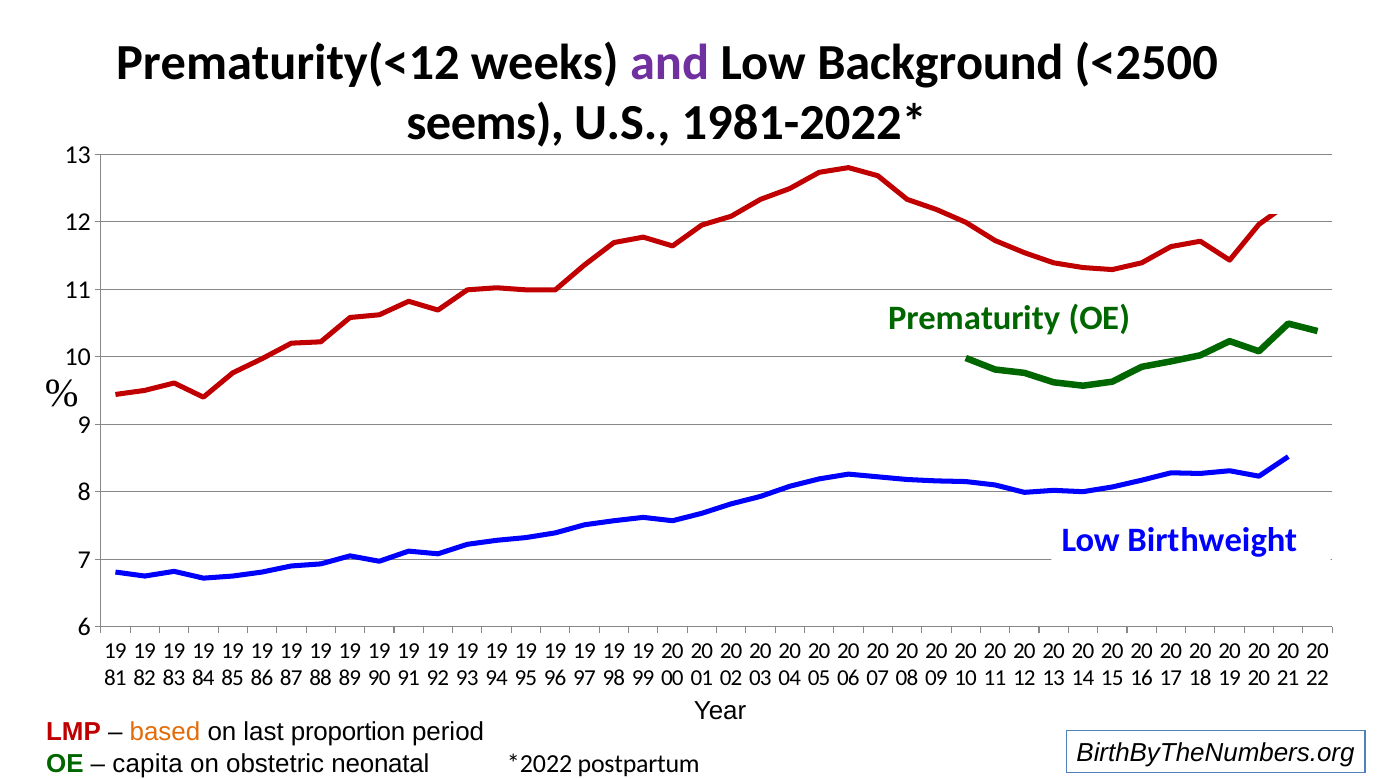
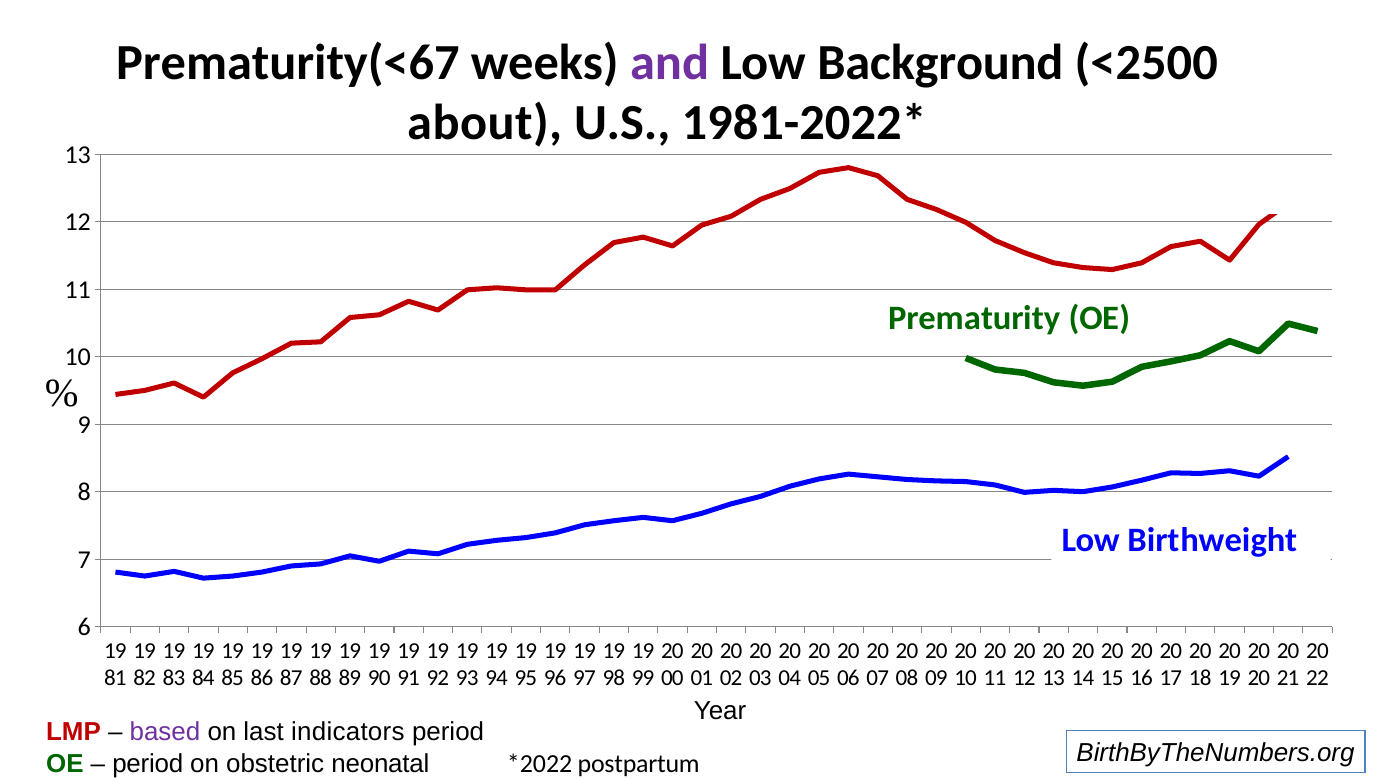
Prematurity(<12: Prematurity(<12 -> Prematurity(<67
seems: seems -> about
based colour: orange -> purple
proportion: proportion -> indicators
capita at (148, 763): capita -> period
